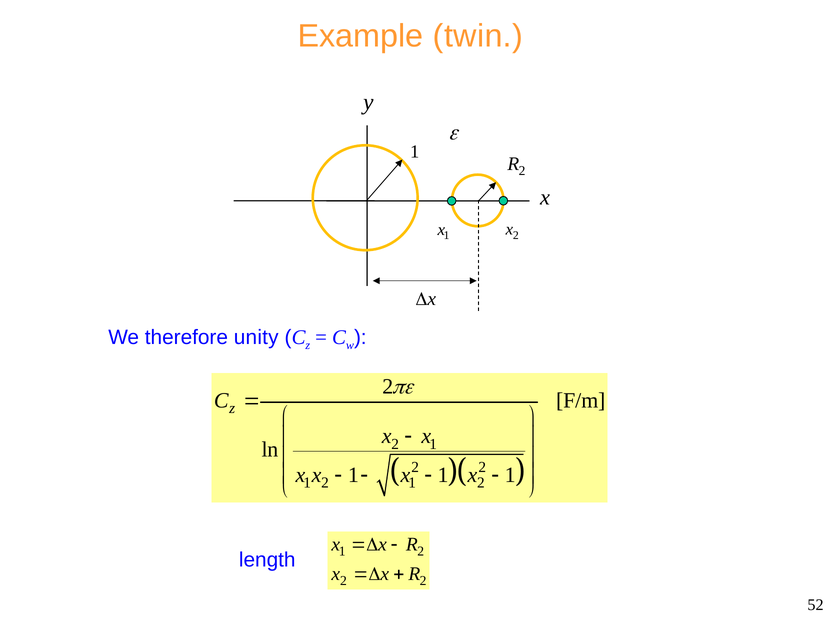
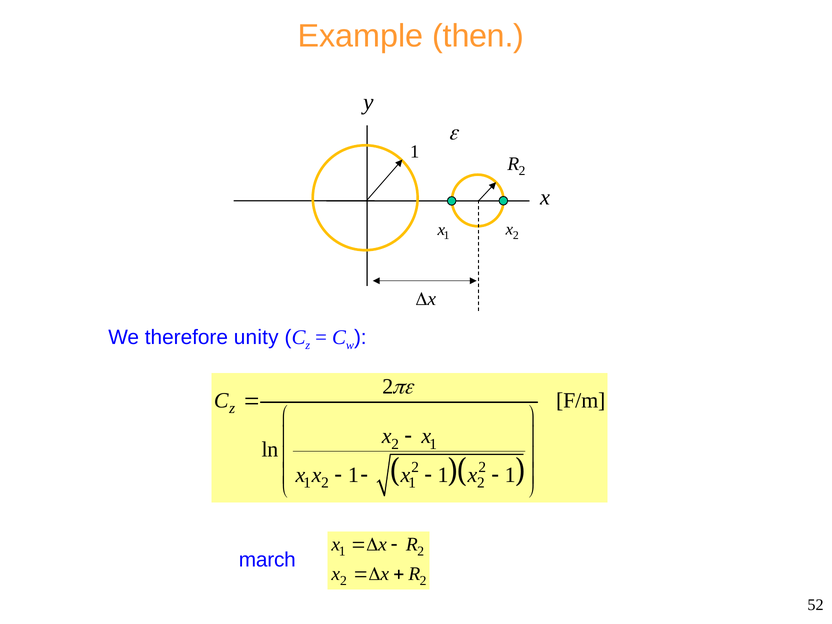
twin: twin -> then
length: length -> march
